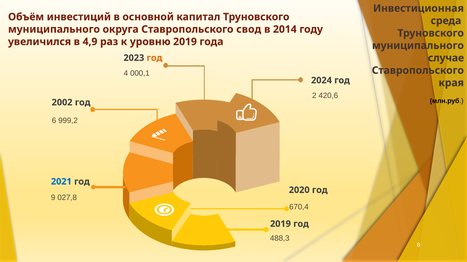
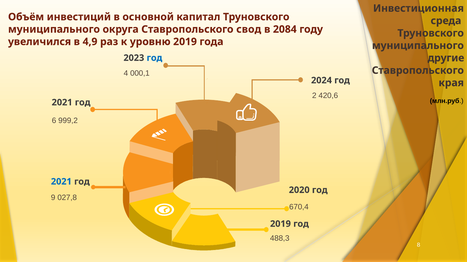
2014: 2014 -> 2084
случае: случае -> другие
год at (154, 58) colour: orange -> blue
2002 at (62, 103): 2002 -> 2021
